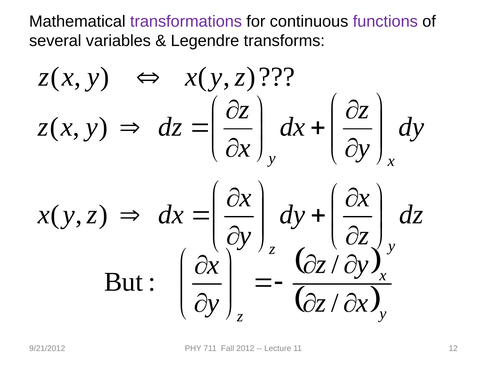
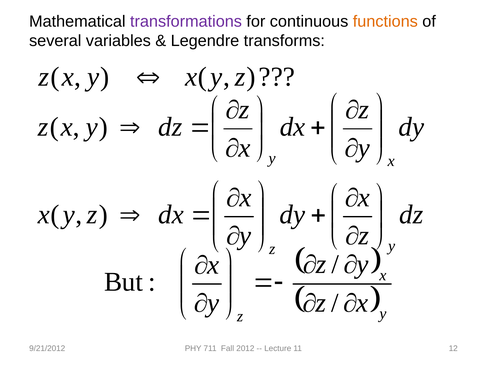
functions colour: purple -> orange
